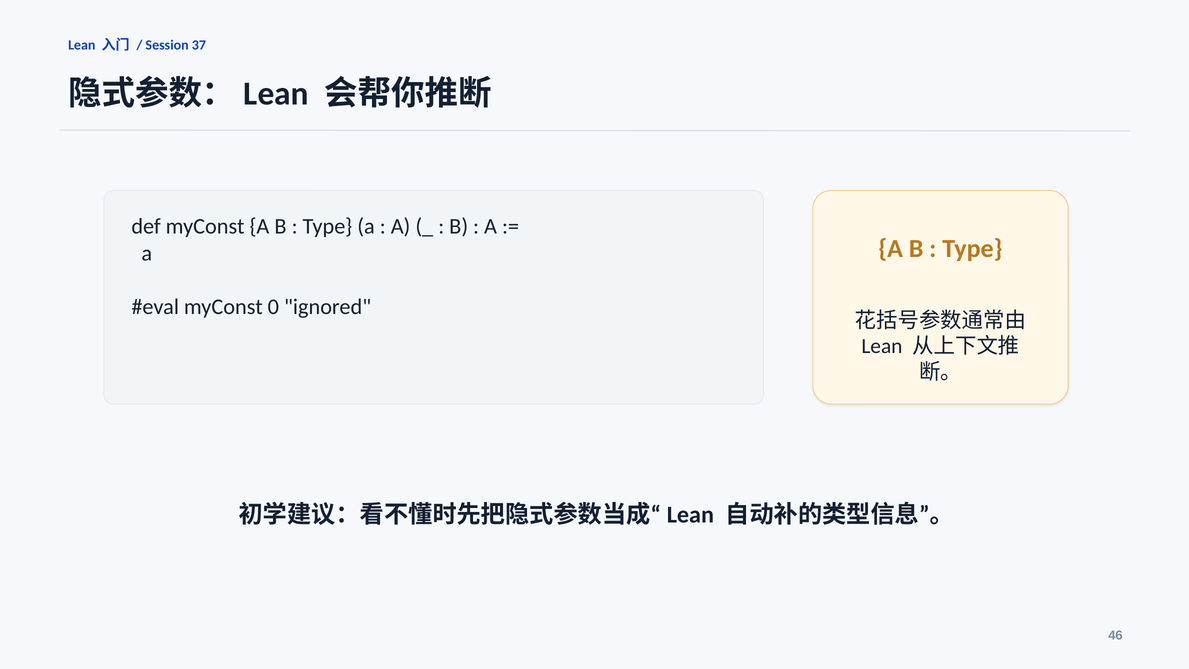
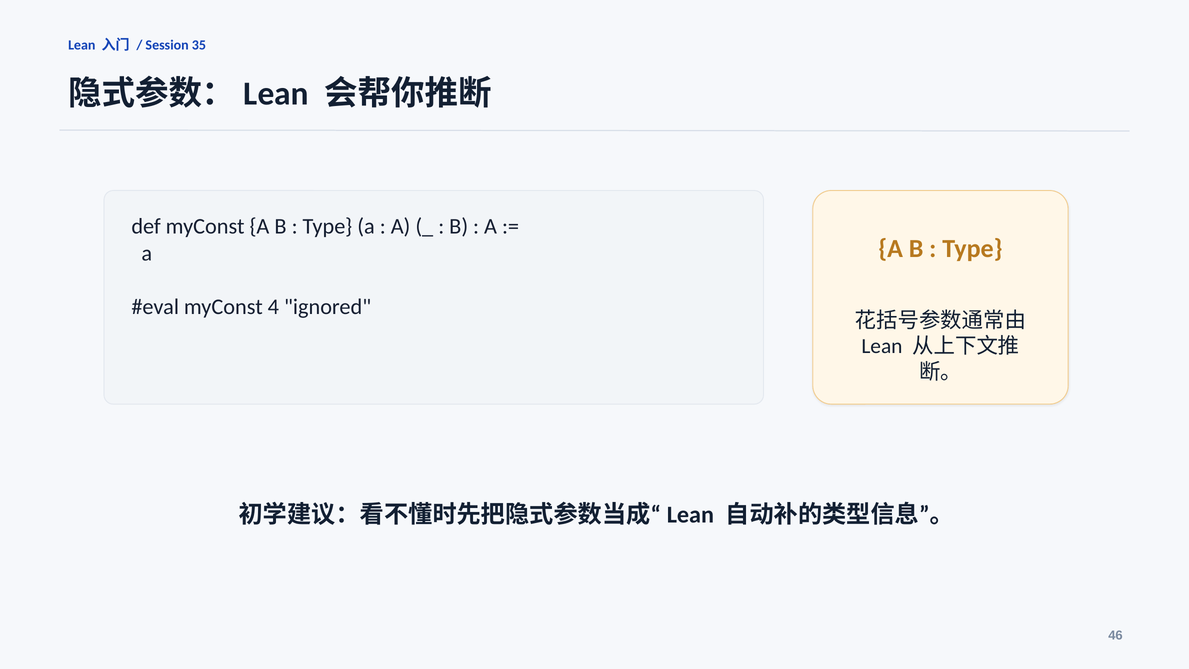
37: 37 -> 35
0: 0 -> 4
